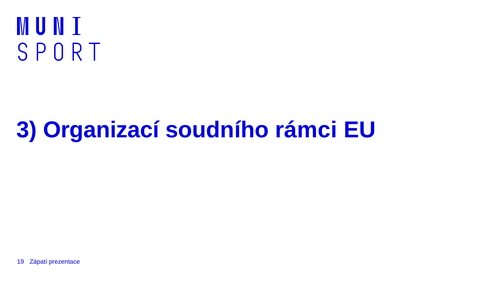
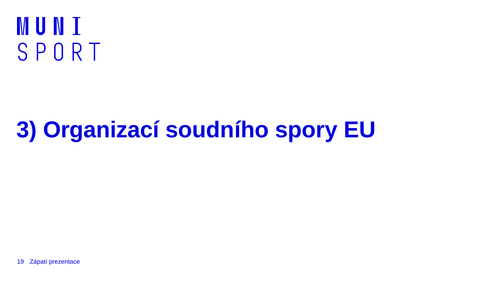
rámci: rámci -> spory
